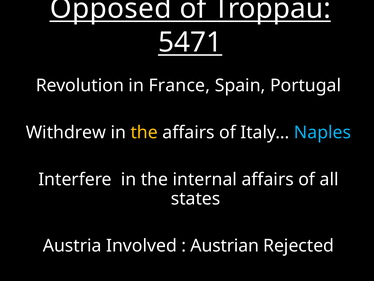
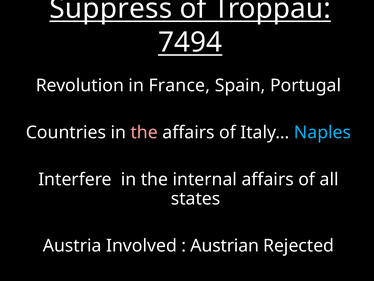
Opposed: Opposed -> Suppress
5471: 5471 -> 7494
Withdrew: Withdrew -> Countries
the at (144, 132) colour: yellow -> pink
